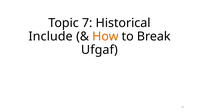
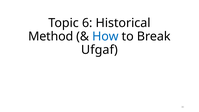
7: 7 -> 6
Include: Include -> Method
How colour: orange -> blue
